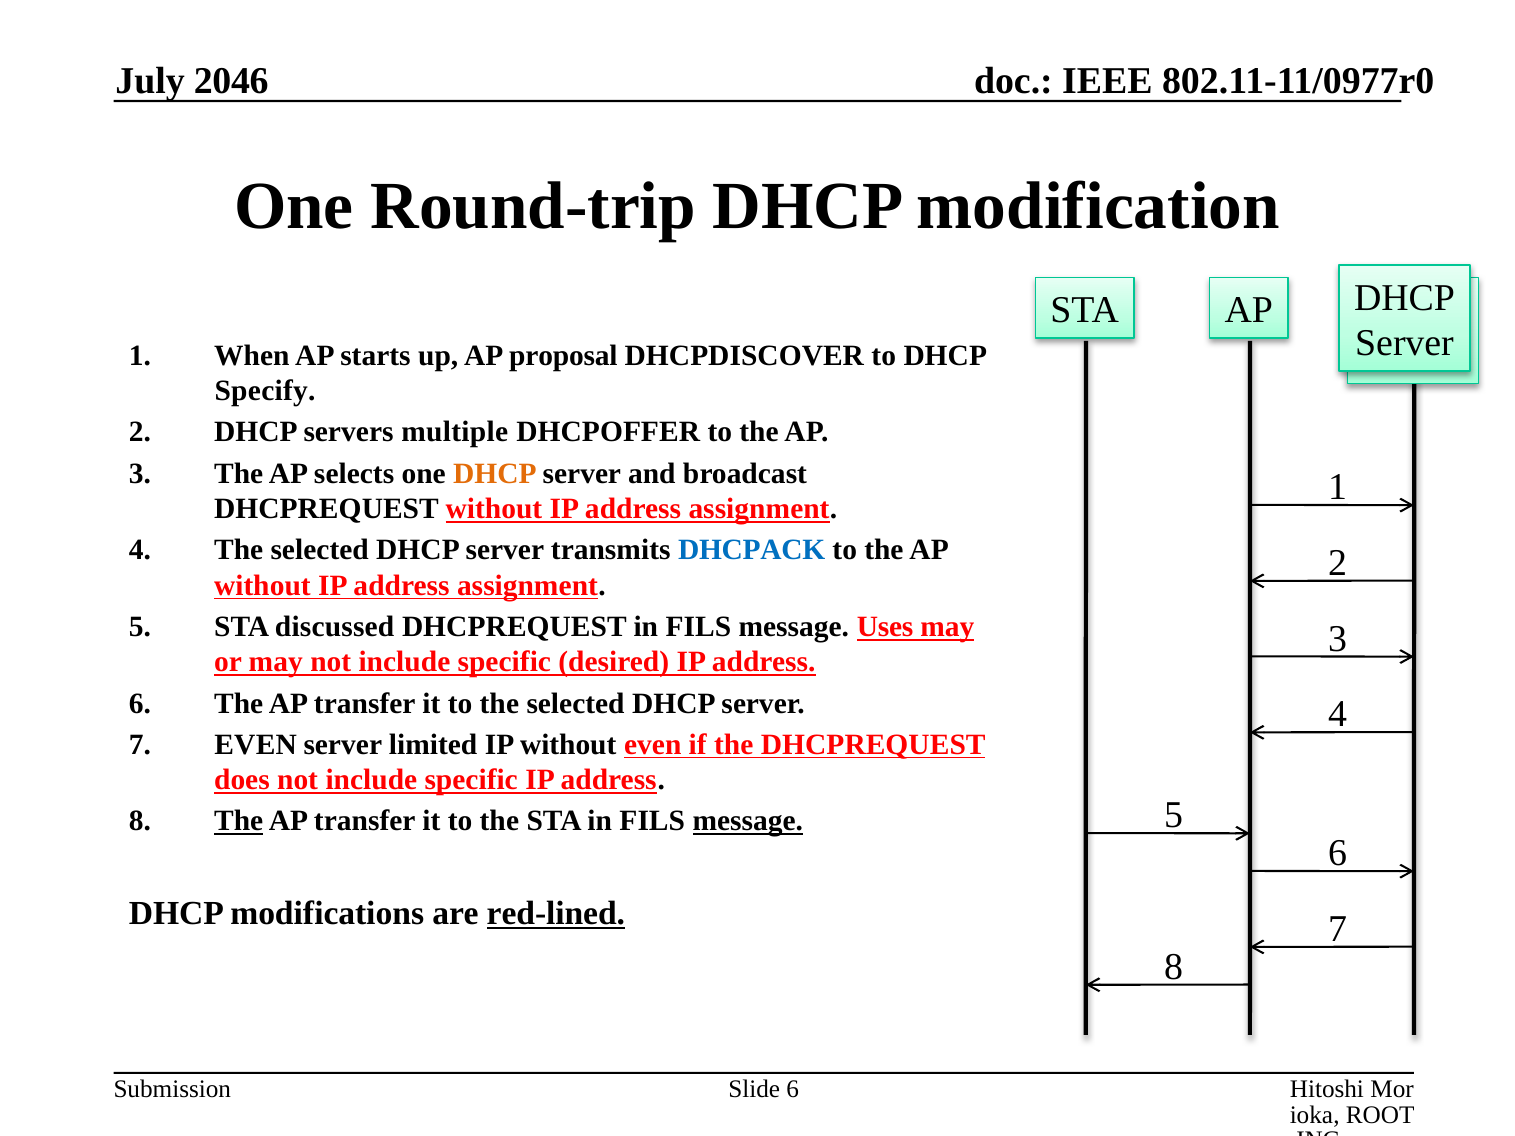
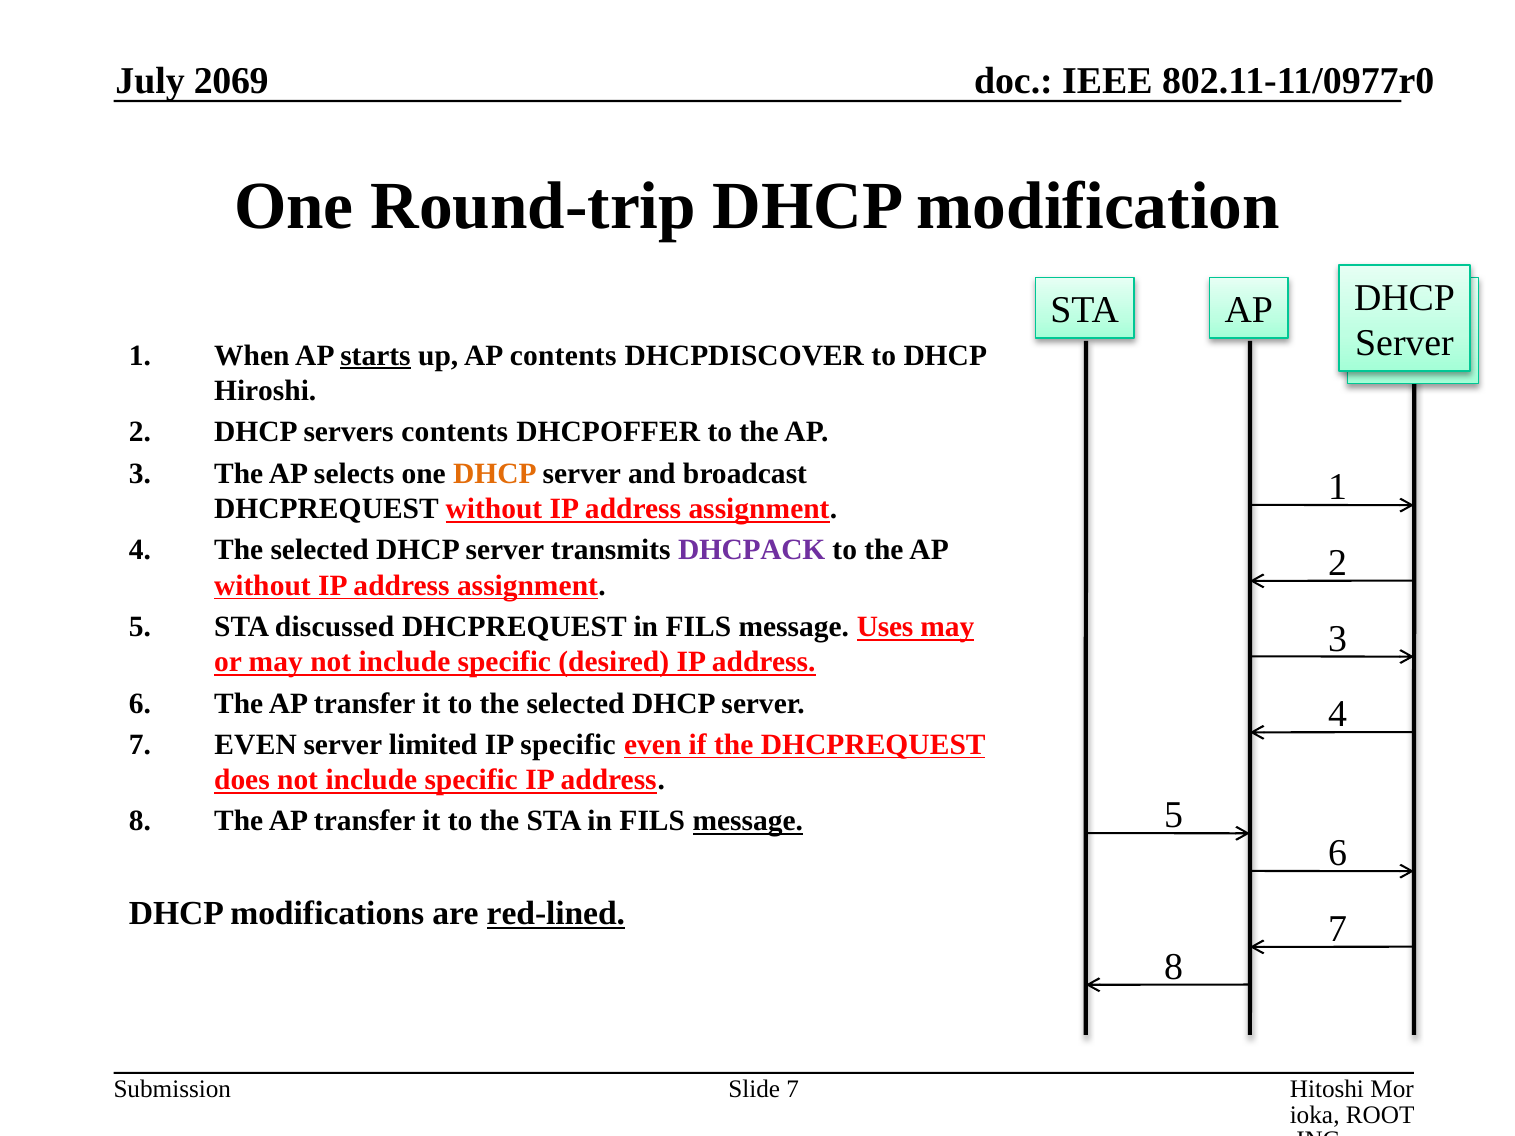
2046: 2046 -> 2069
starts underline: none -> present
AP proposal: proposal -> contents
Specify: Specify -> Hiroshi
servers multiple: multiple -> contents
DHCPACK colour: blue -> purple
IP without: without -> specific
The at (239, 821) underline: present -> none
Slide 6: 6 -> 7
